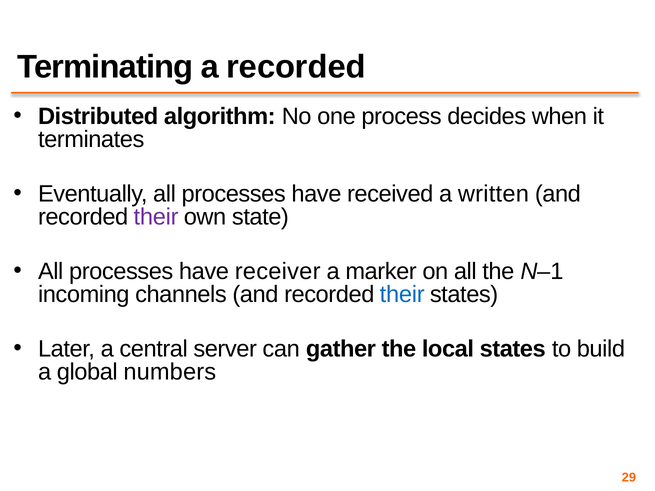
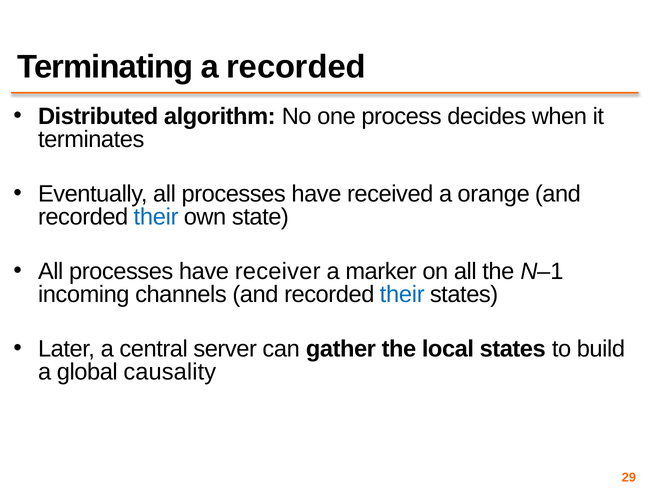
written: written -> orange
their at (156, 217) colour: purple -> blue
numbers: numbers -> causality
